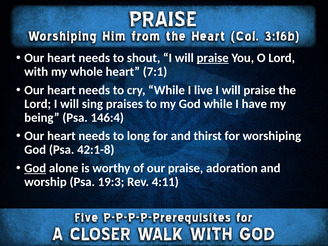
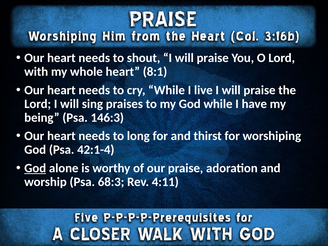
praise at (213, 58) underline: present -> none
7:1: 7:1 -> 8:1
146:4: 146:4 -> 146:3
42:1-8: 42:1-8 -> 42:1-4
19:3: 19:3 -> 68:3
